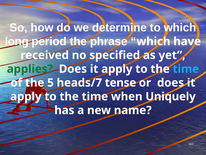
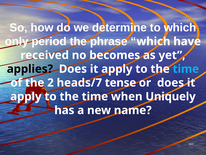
long: long -> only
specified: specified -> becomes
applies colour: green -> black
5: 5 -> 2
